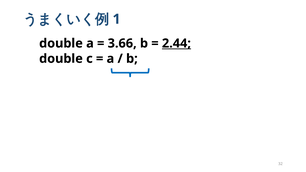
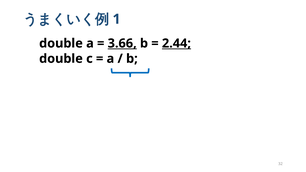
3.66 underline: none -> present
